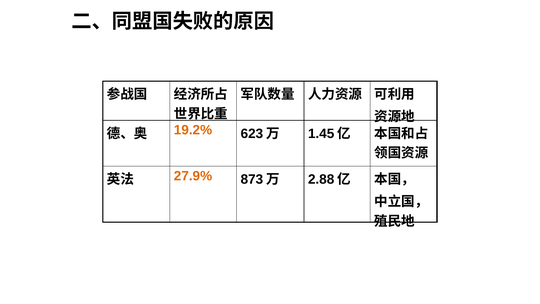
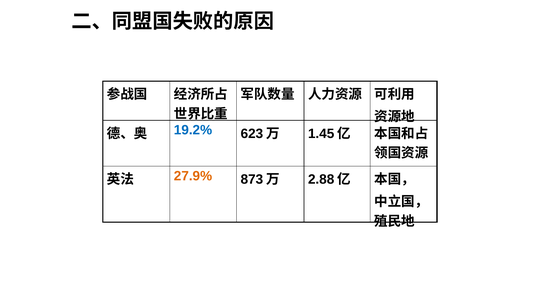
19.2% colour: orange -> blue
